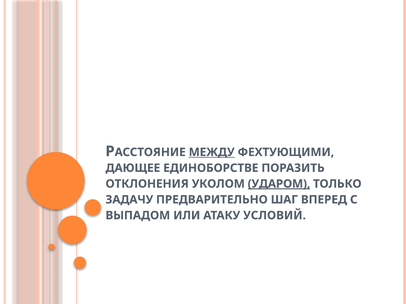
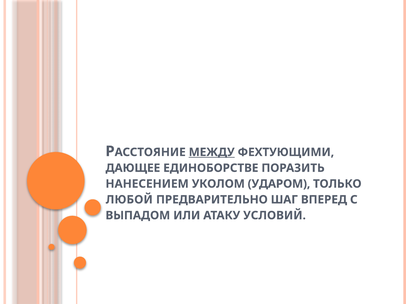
ОТКЛОНЕНИЯ: ОТКЛОНЕНИЯ -> НАНЕСЕНИЕМ
УДАРОМ underline: present -> none
ЗАДАЧУ: ЗАДАЧУ -> ЛЮБОЙ
